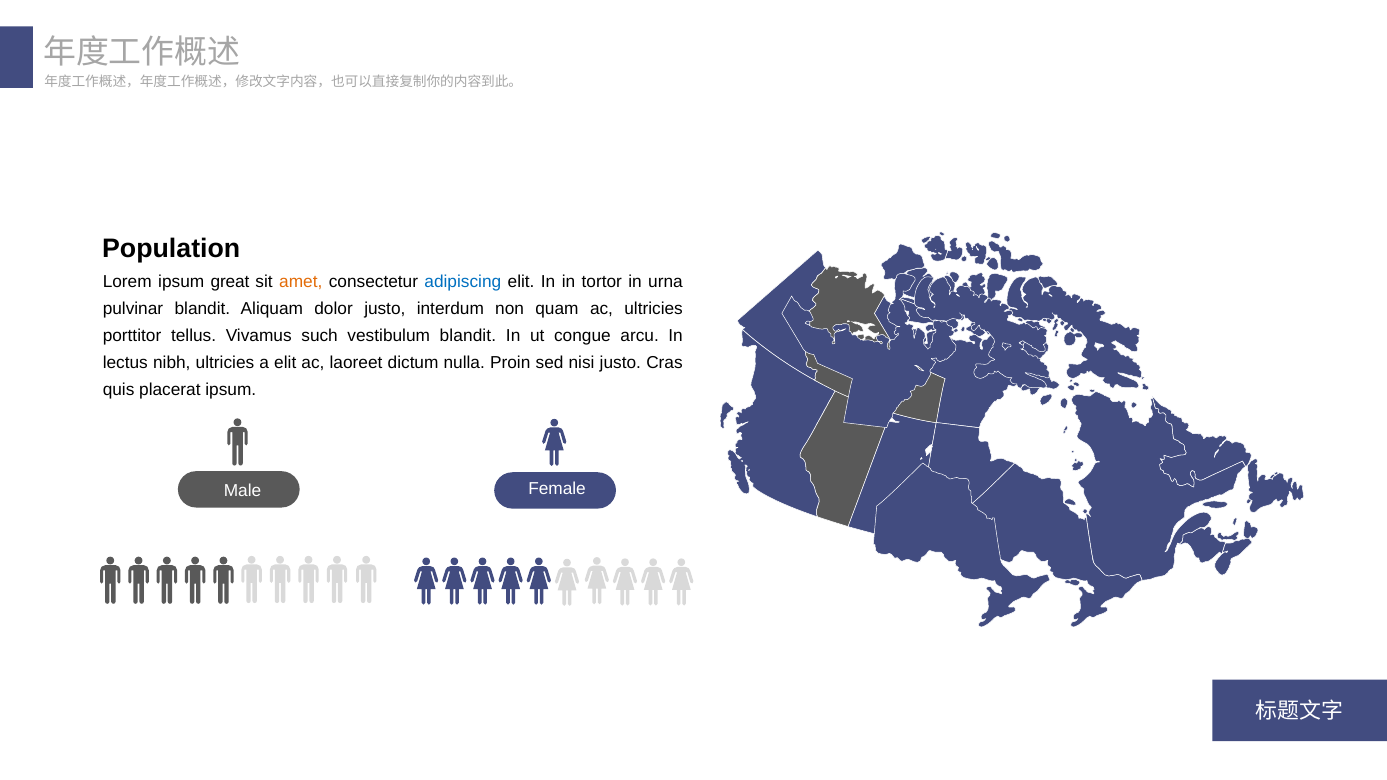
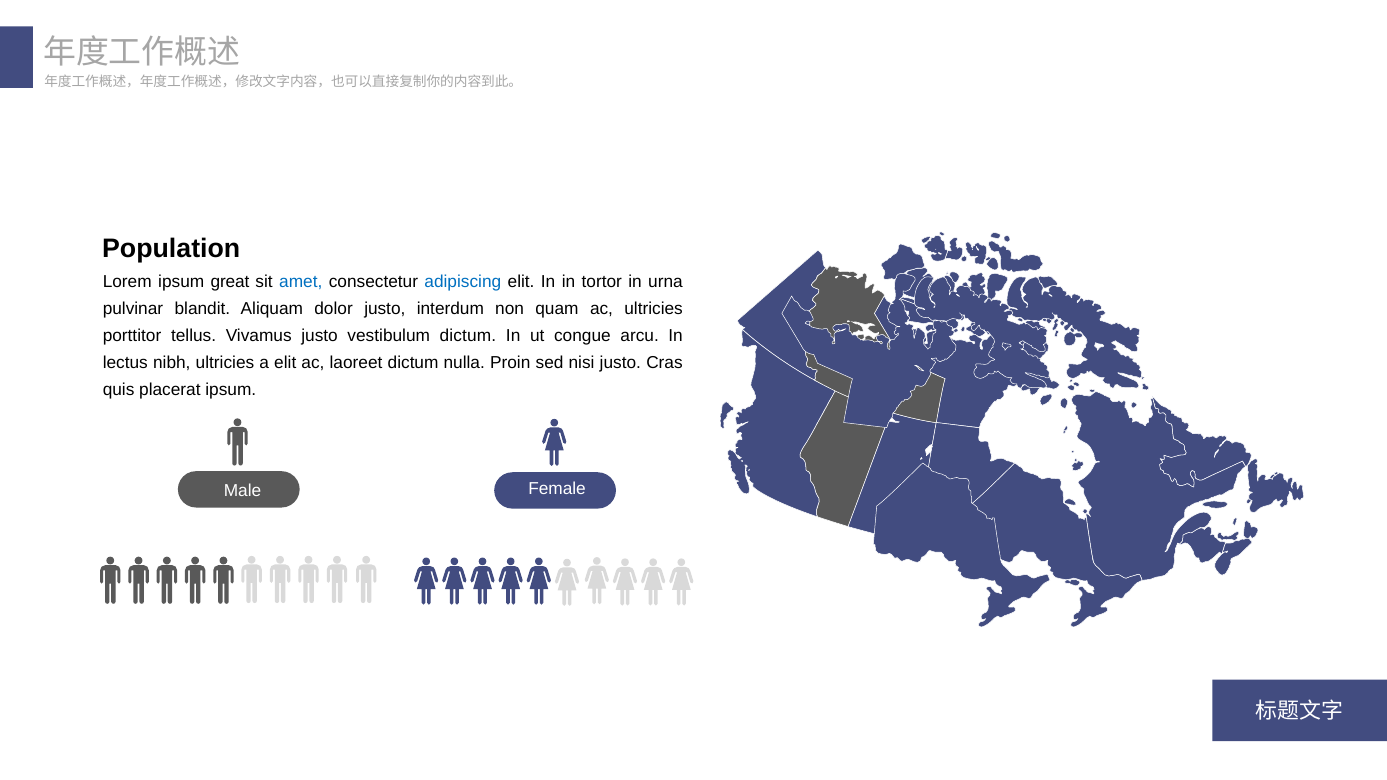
amet colour: orange -> blue
Vivamus such: such -> justo
vestibulum blandit: blandit -> dictum
